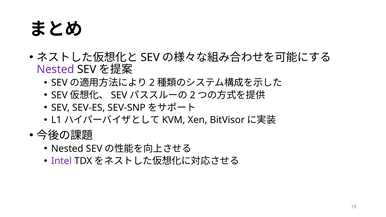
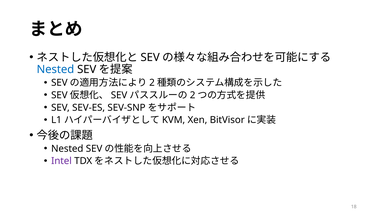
Nested at (55, 70) colour: purple -> blue
